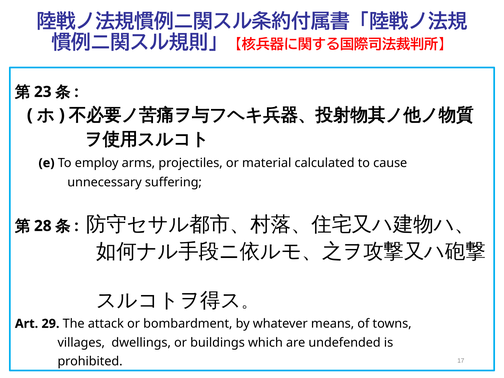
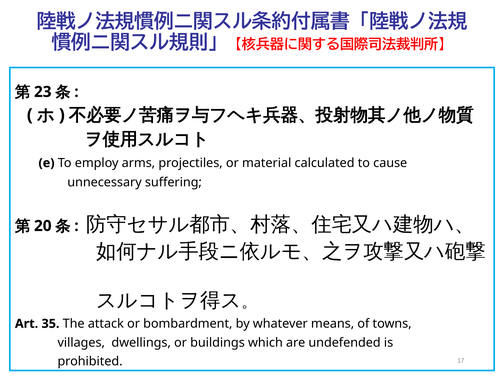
28: 28 -> 20
29: 29 -> 35
